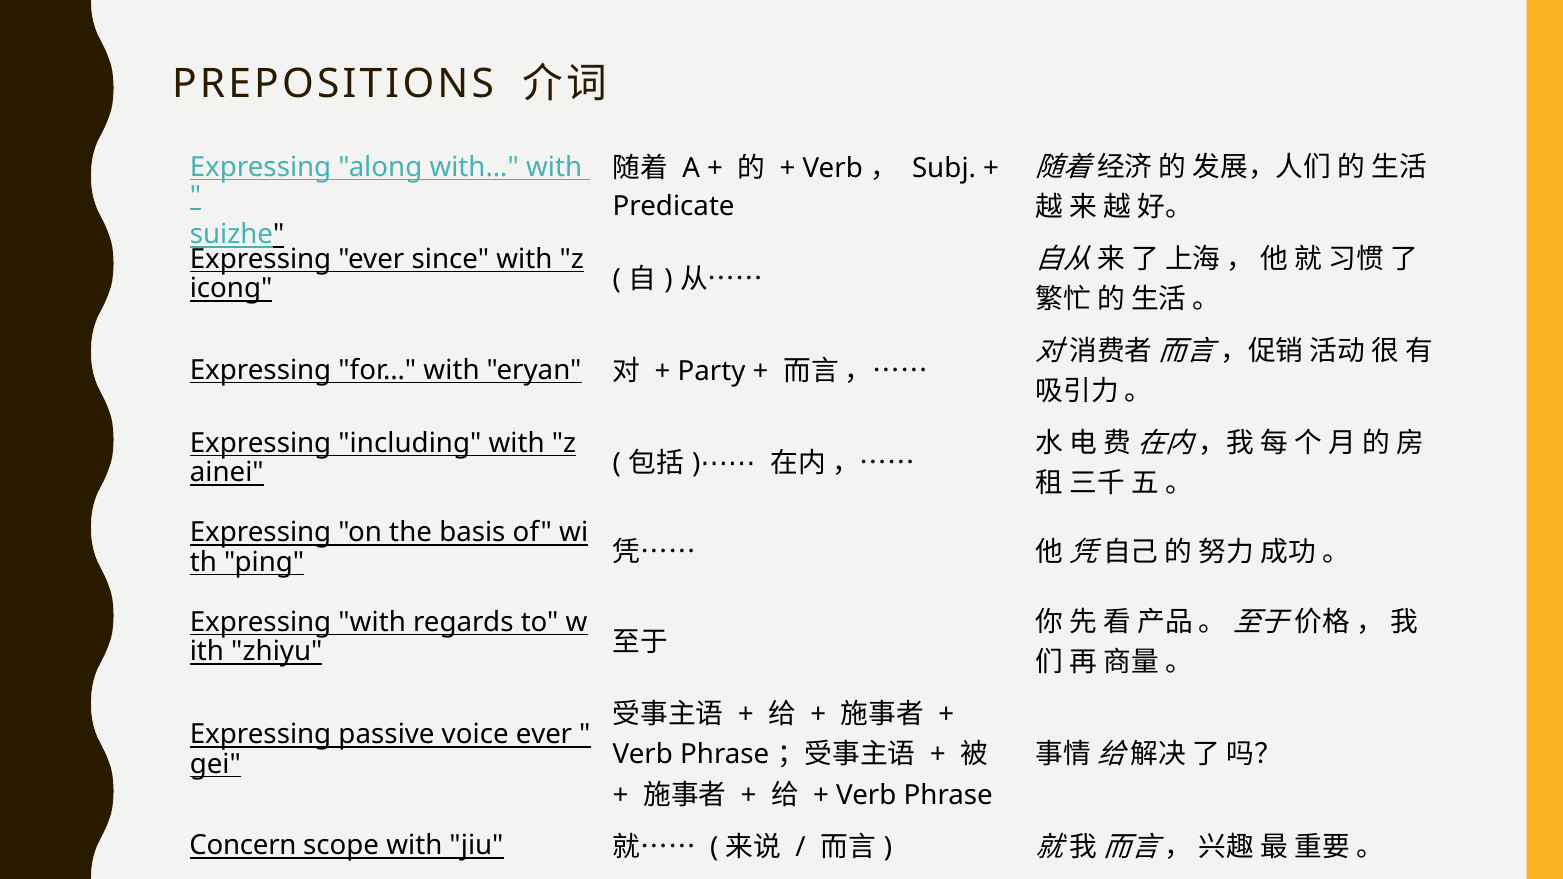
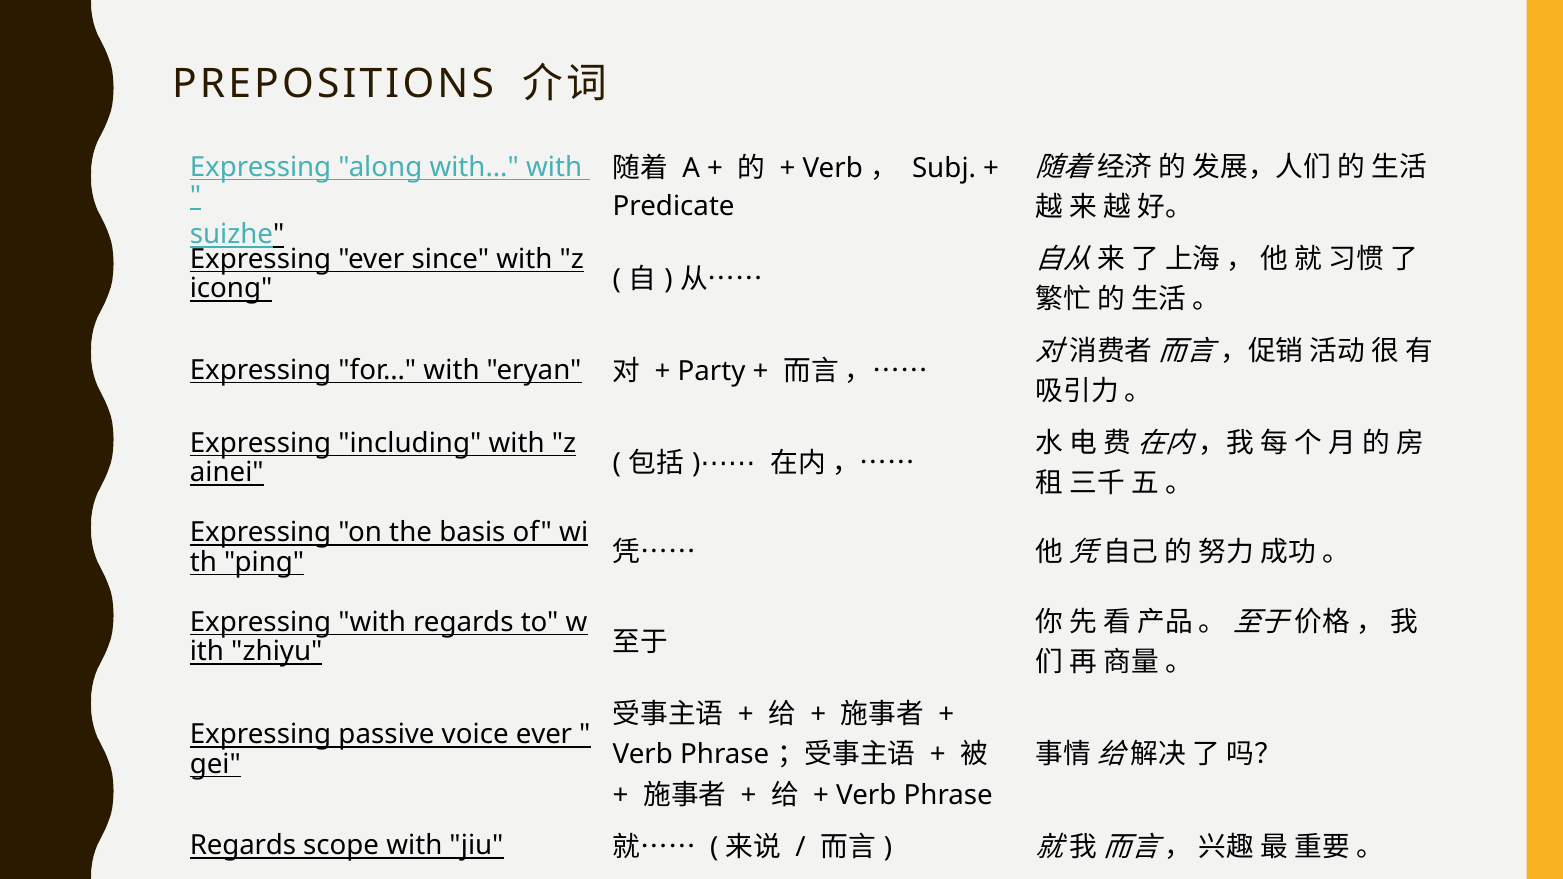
Concern at (243, 846): Concern -> Regards
